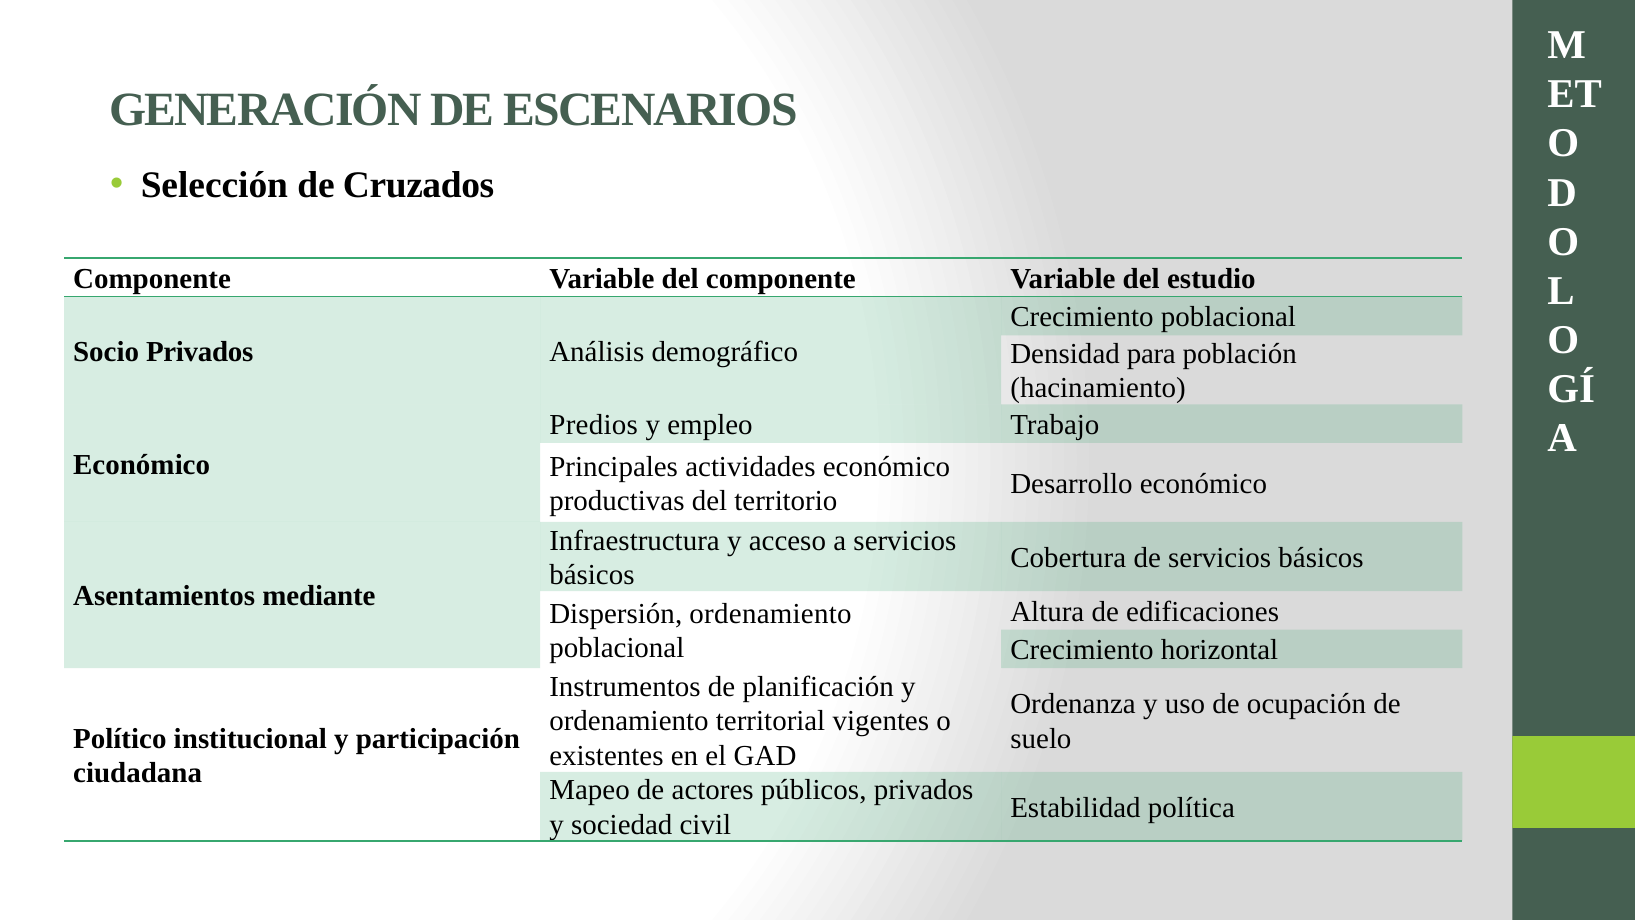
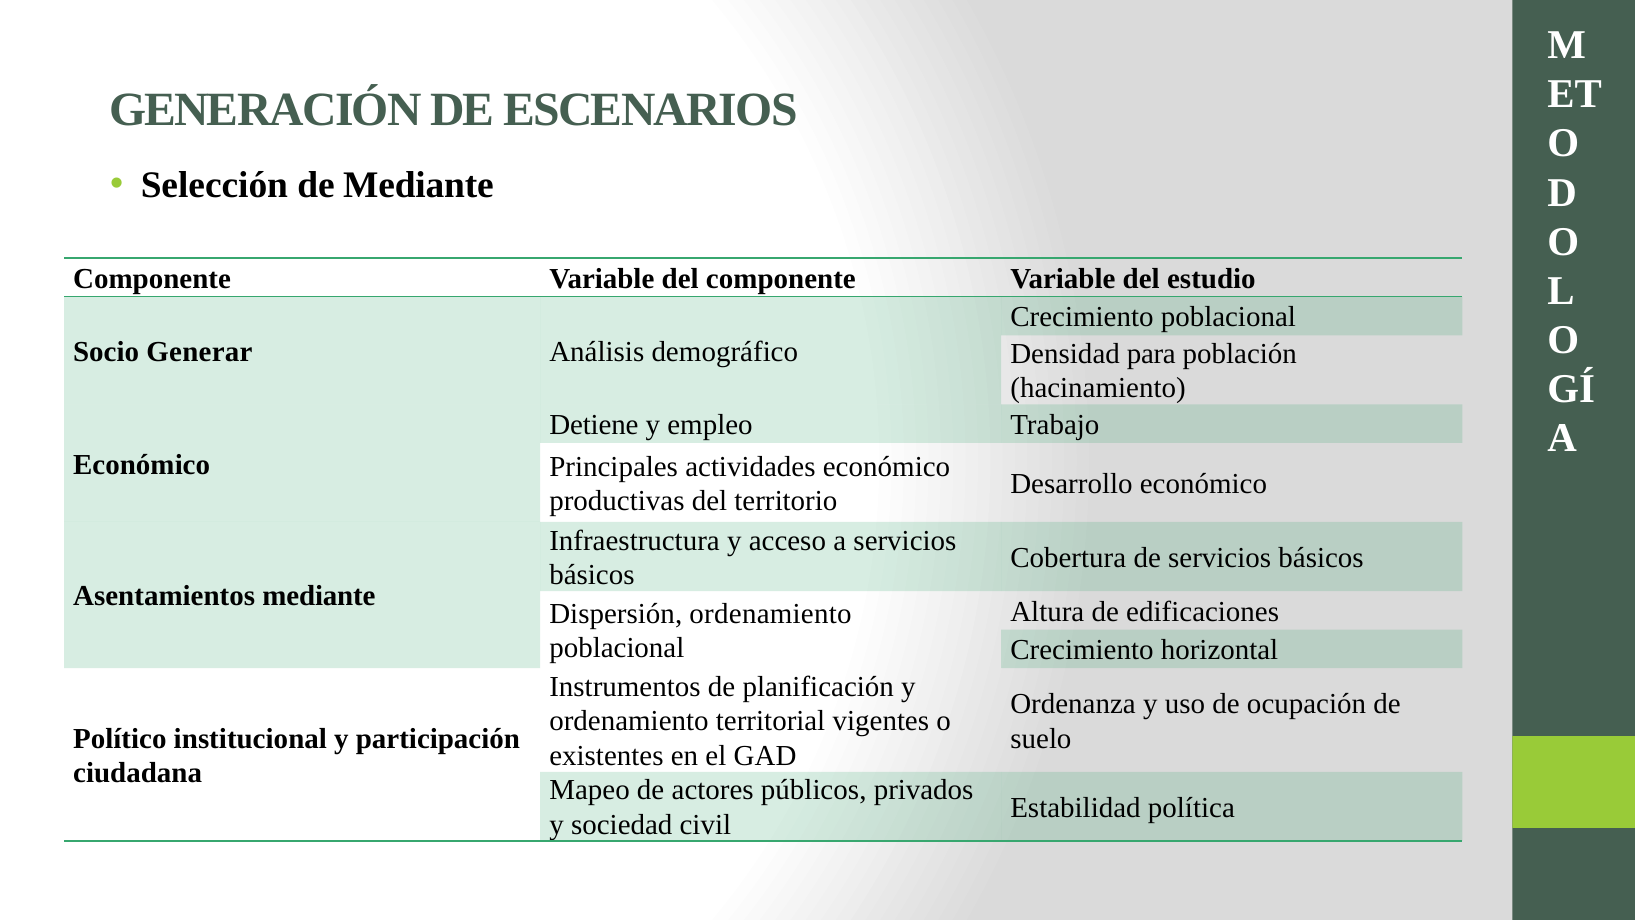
de Cruzados: Cruzados -> Mediante
Socio Privados: Privados -> Generar
Predios: Predios -> Detiene
